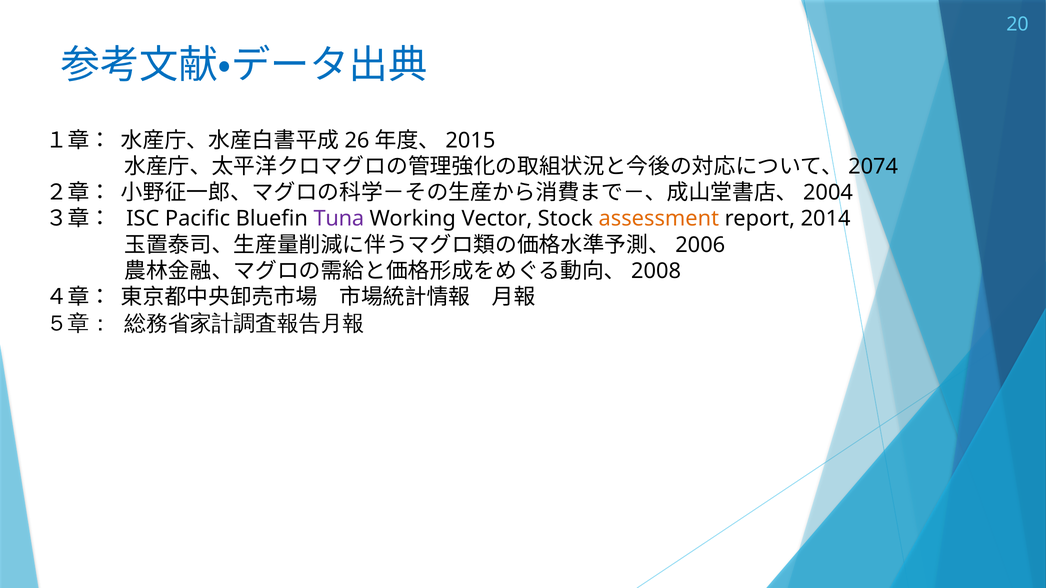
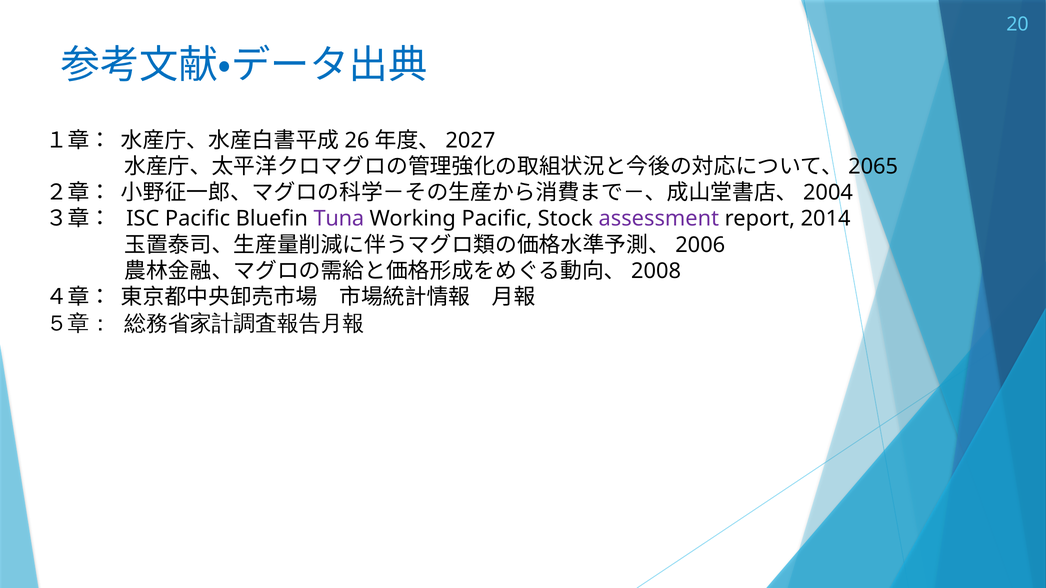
2015: 2015 -> 2027
2074: 2074 -> 2065
Working Vector: Vector -> Pacific
assessment colour: orange -> purple
